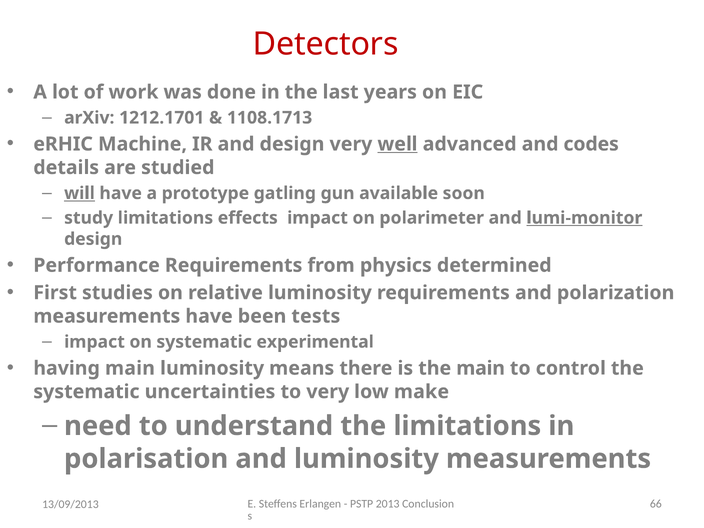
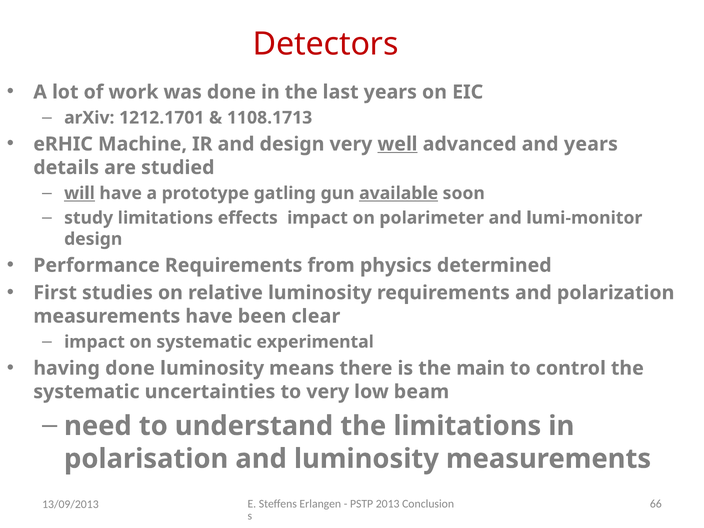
and codes: codes -> years
available underline: none -> present
lumi-monitor underline: present -> none
tests: tests -> clear
having main: main -> done
make: make -> beam
